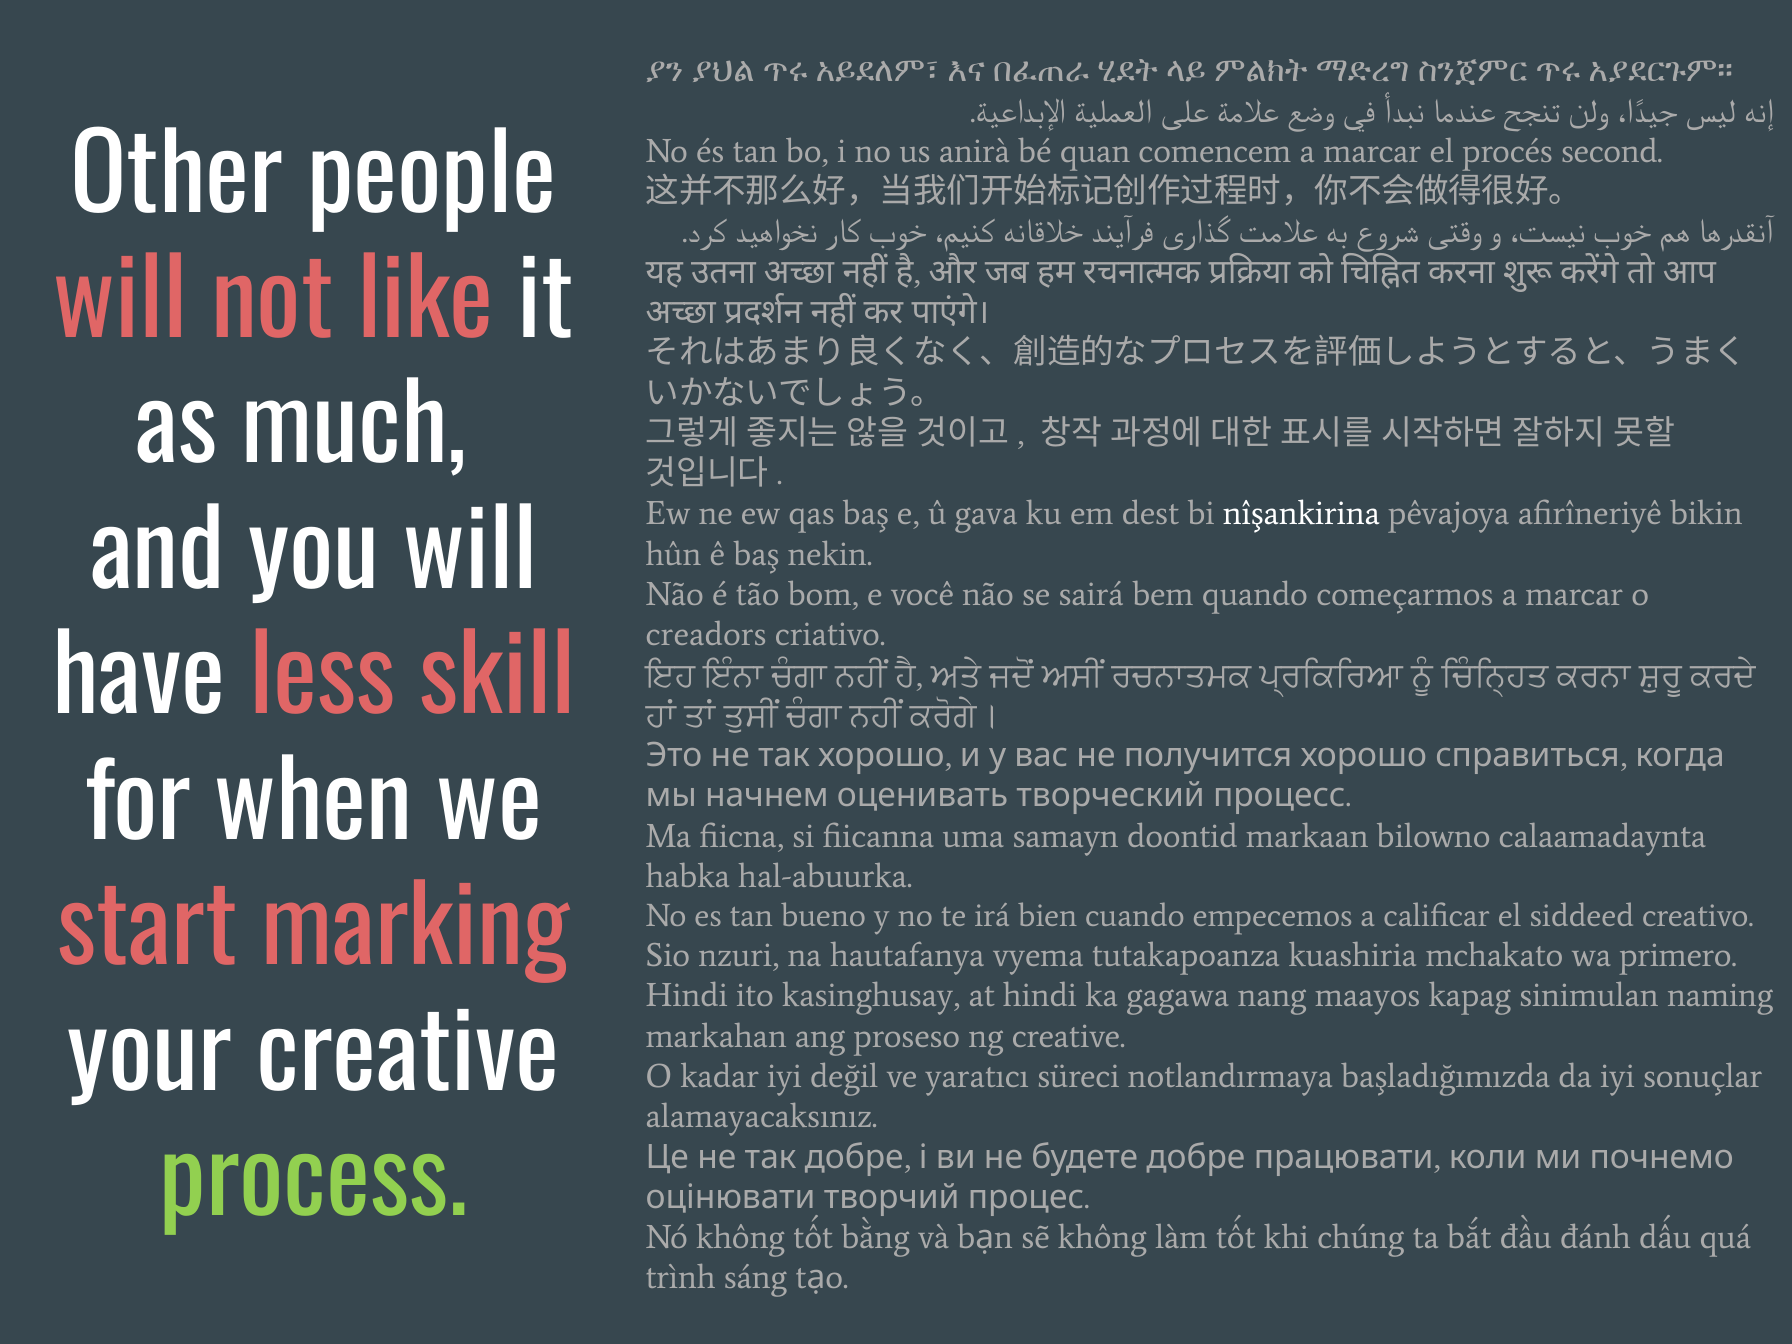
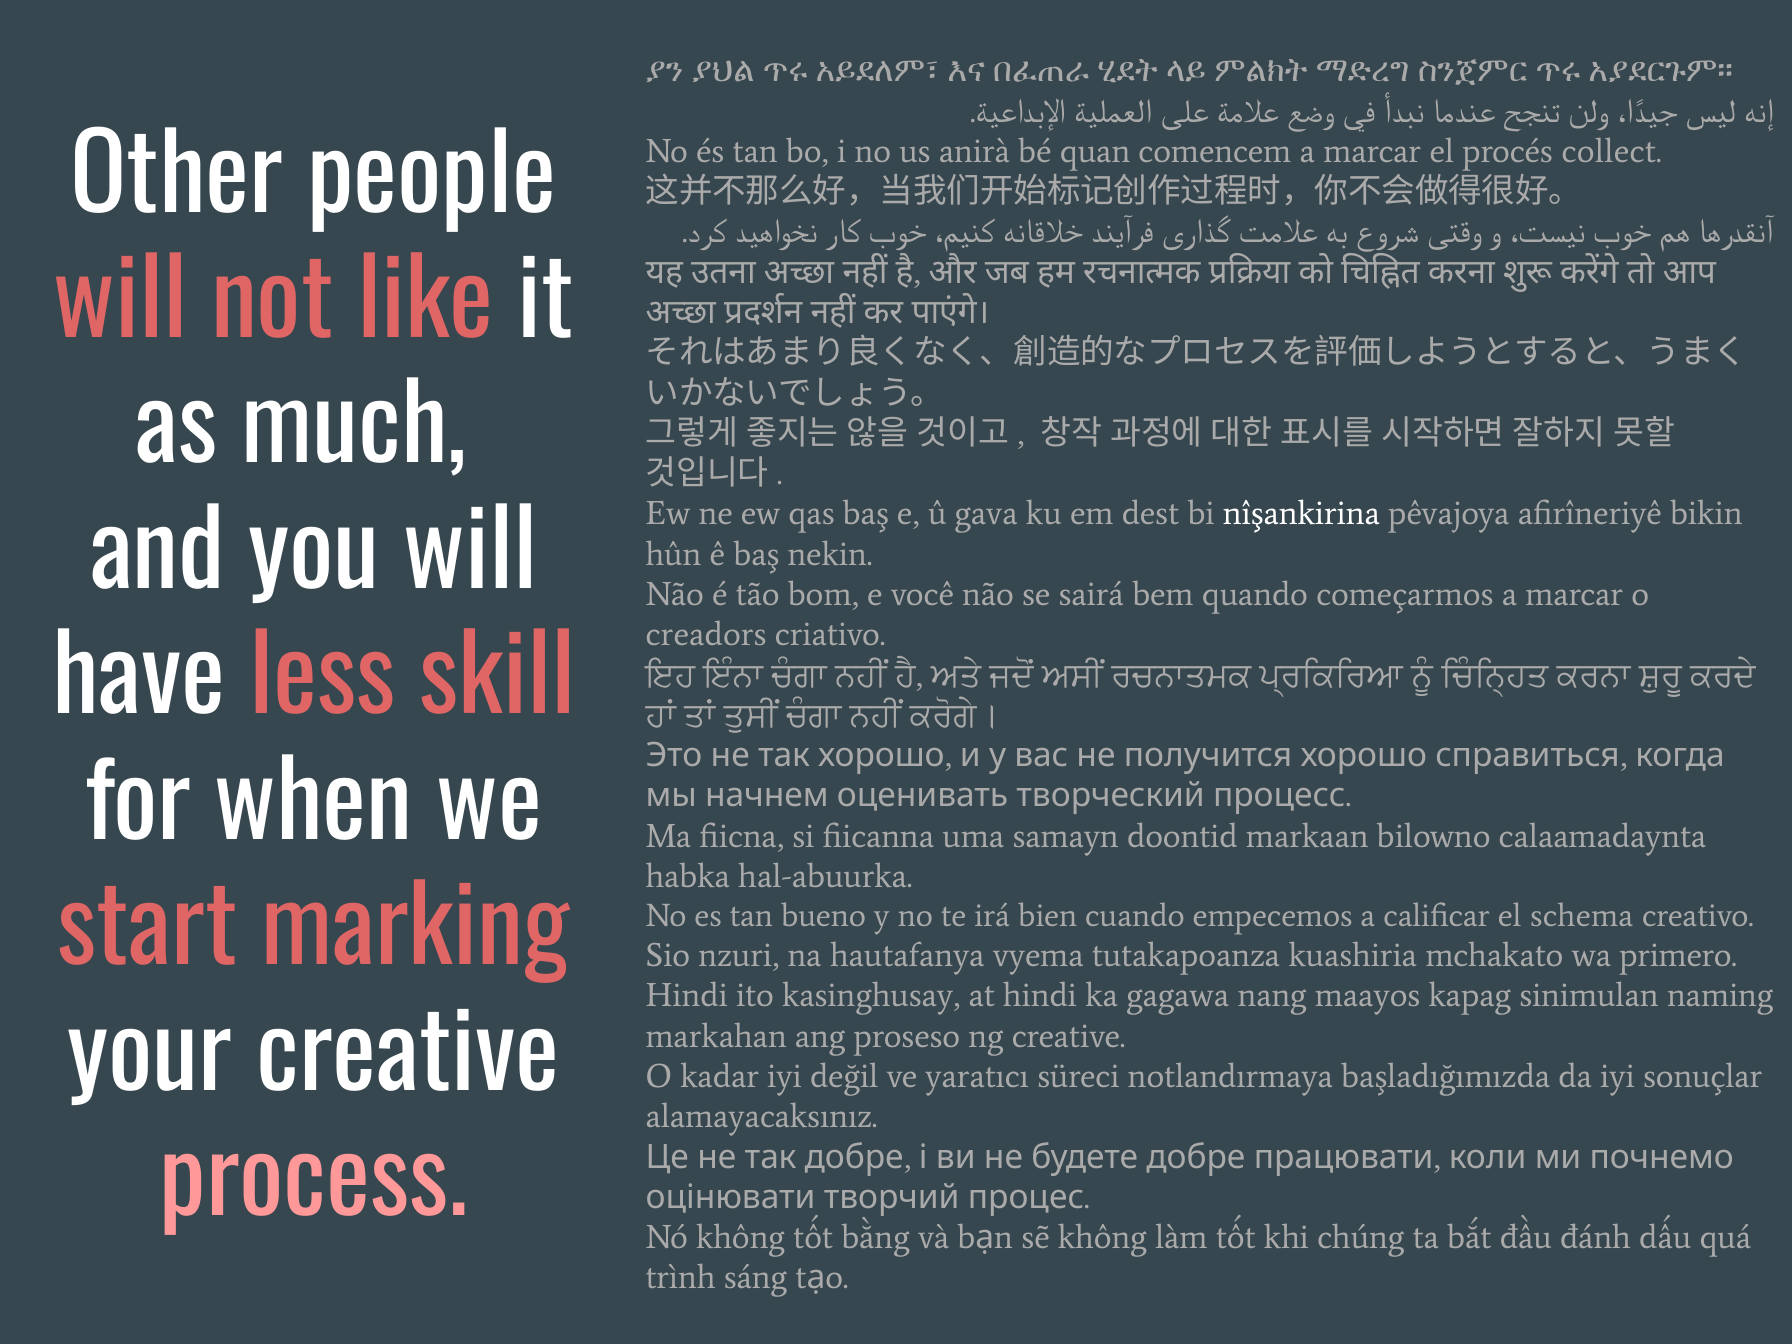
second: second -> collect
siddeed: siddeed -> schema
process colour: light green -> pink
